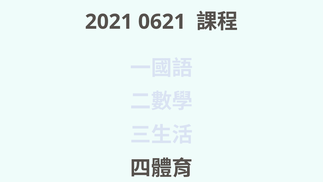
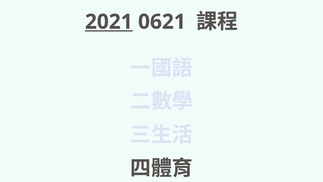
2021 underline: none -> present
